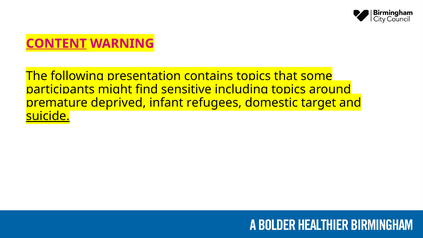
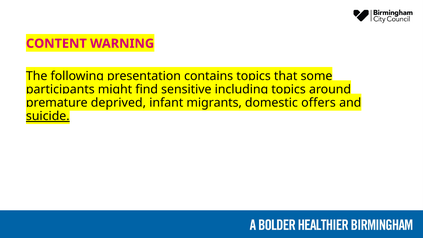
CONTENT underline: present -> none
refugees: refugees -> migrants
target: target -> offers
